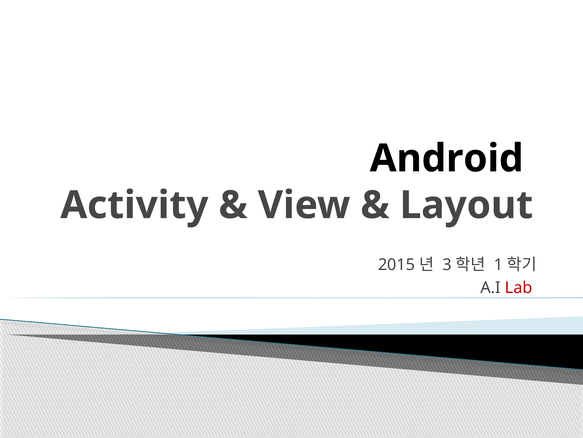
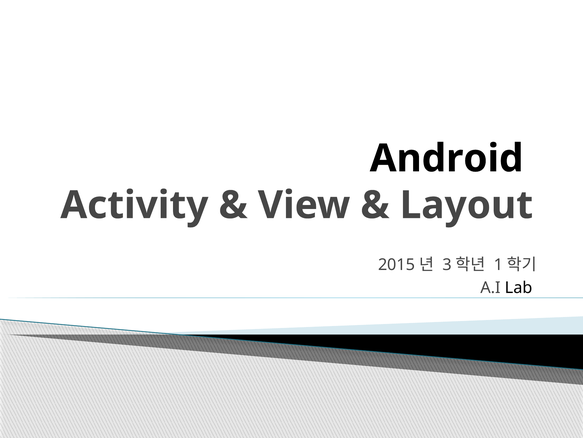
Lab colour: red -> black
